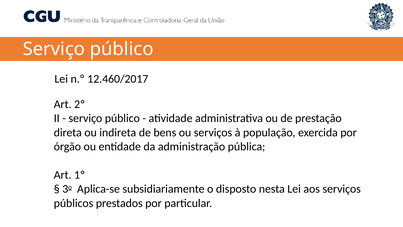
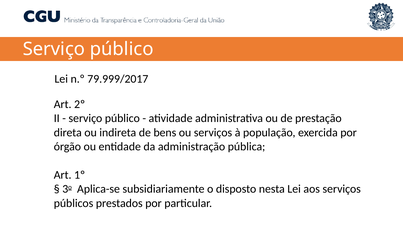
12.460/2017: 12.460/2017 -> 79.999/2017
